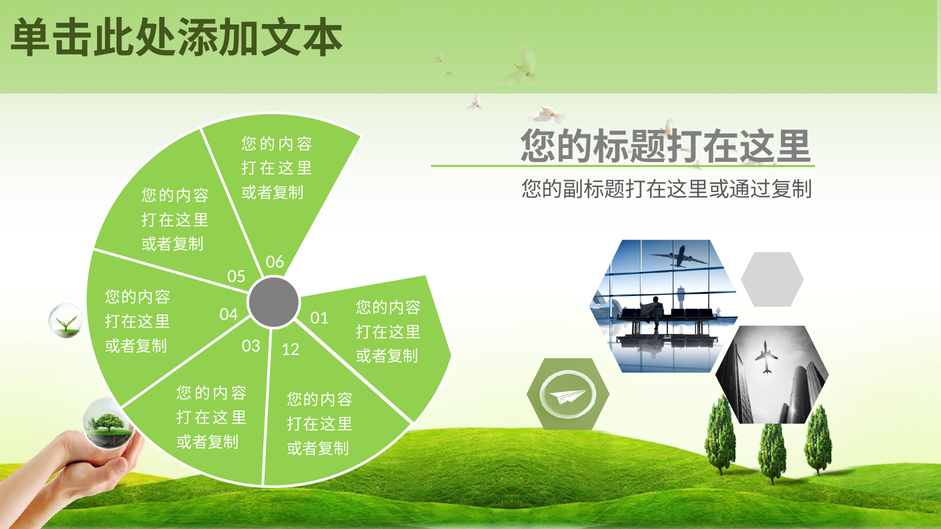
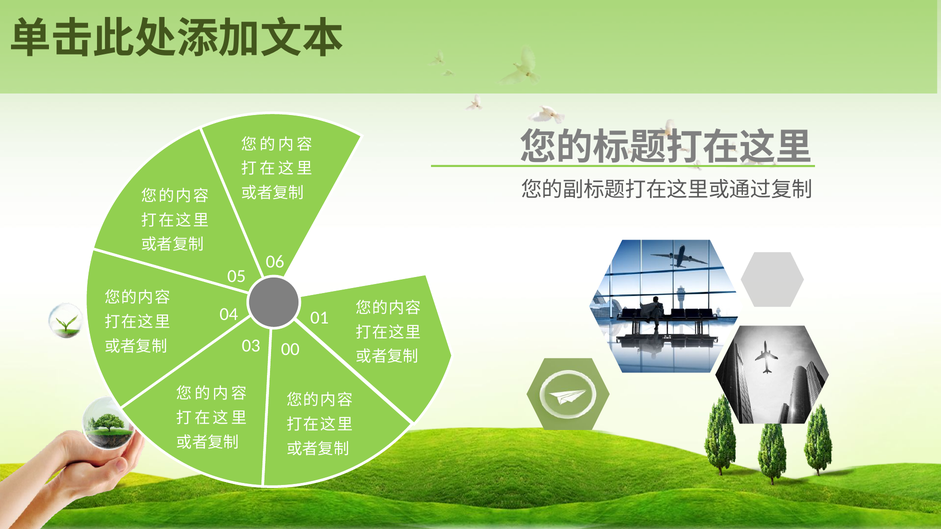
12: 12 -> 00
